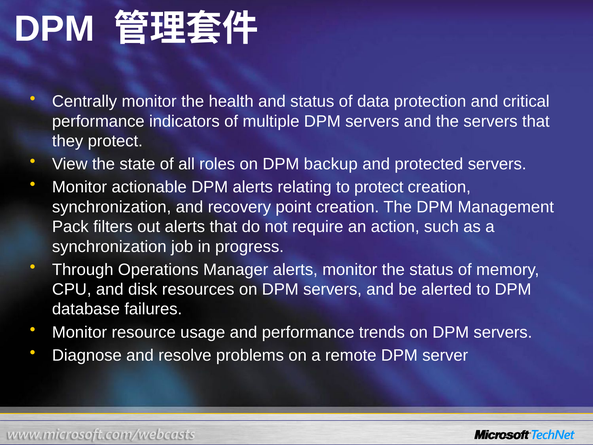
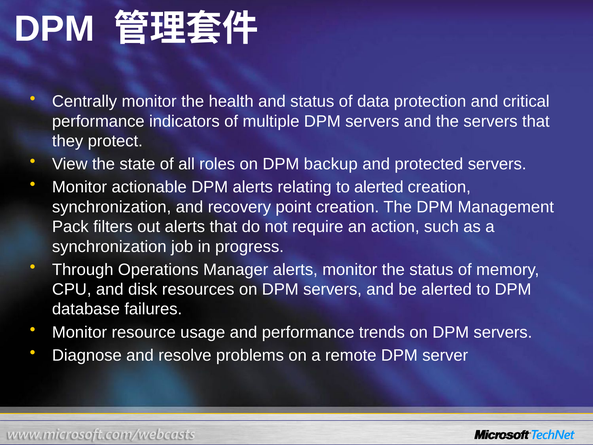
to protect: protect -> alerted
